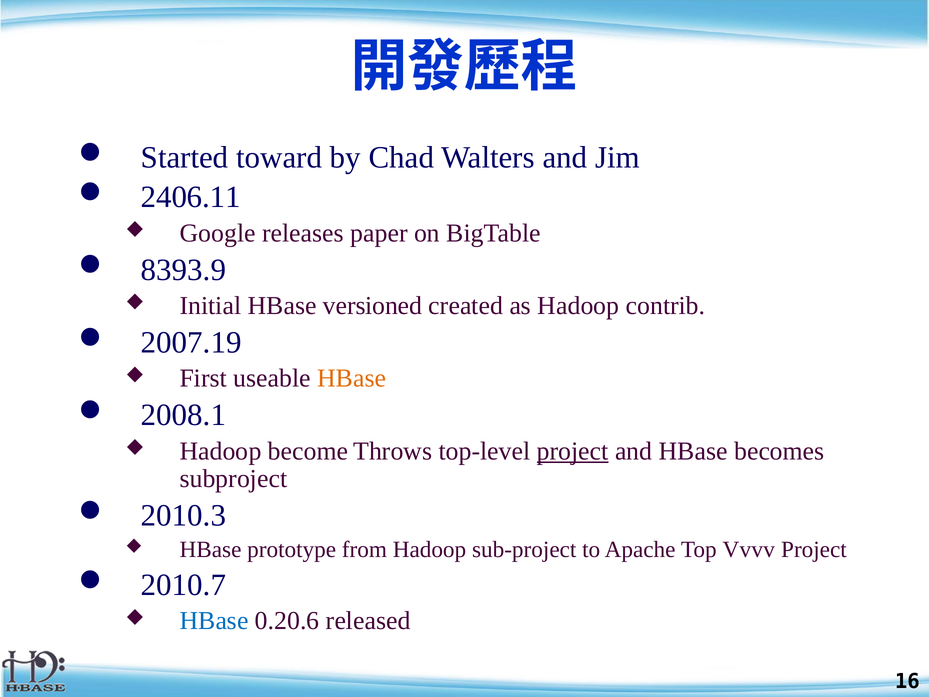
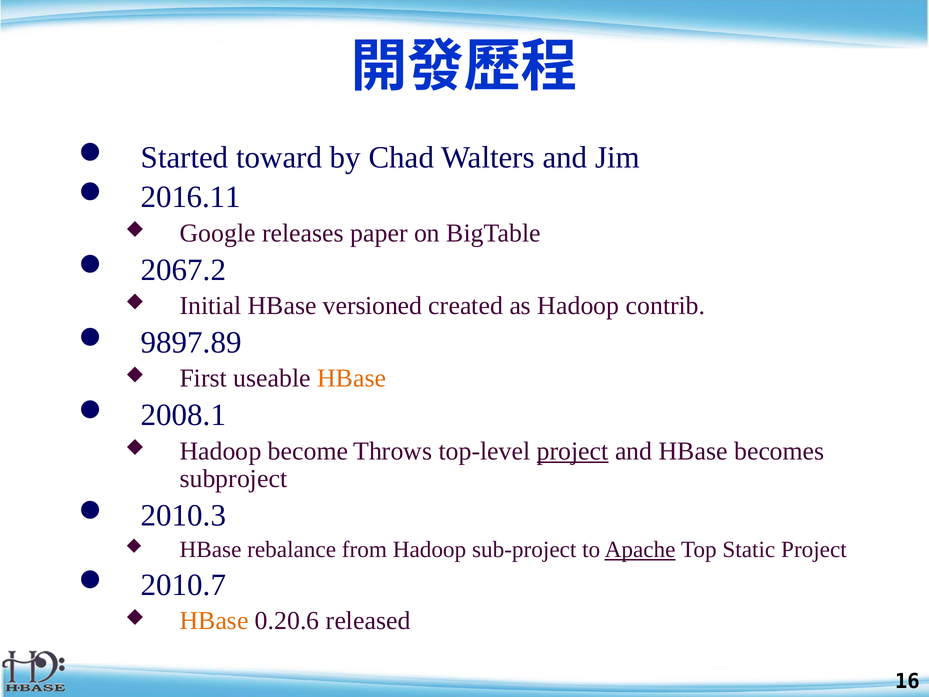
2406.11: 2406.11 -> 2016.11
8393.9: 8393.9 -> 2067.2
2007.19: 2007.19 -> 9897.89
prototype: prototype -> rebalance
Apache underline: none -> present
Vvvv: Vvvv -> Static
HBase at (214, 621) colour: blue -> orange
